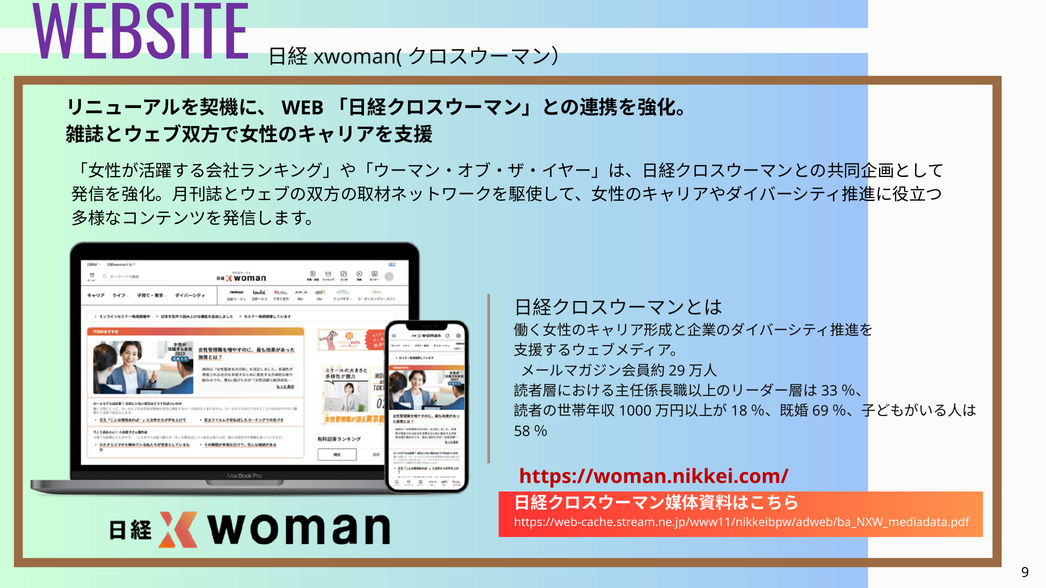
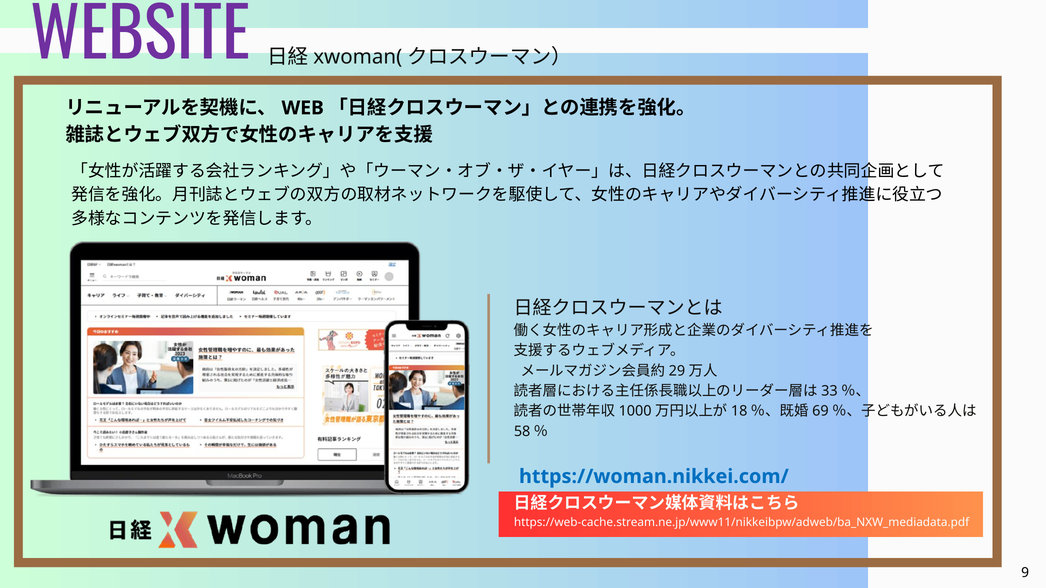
https://woman.nikkei.com/ colour: red -> blue
